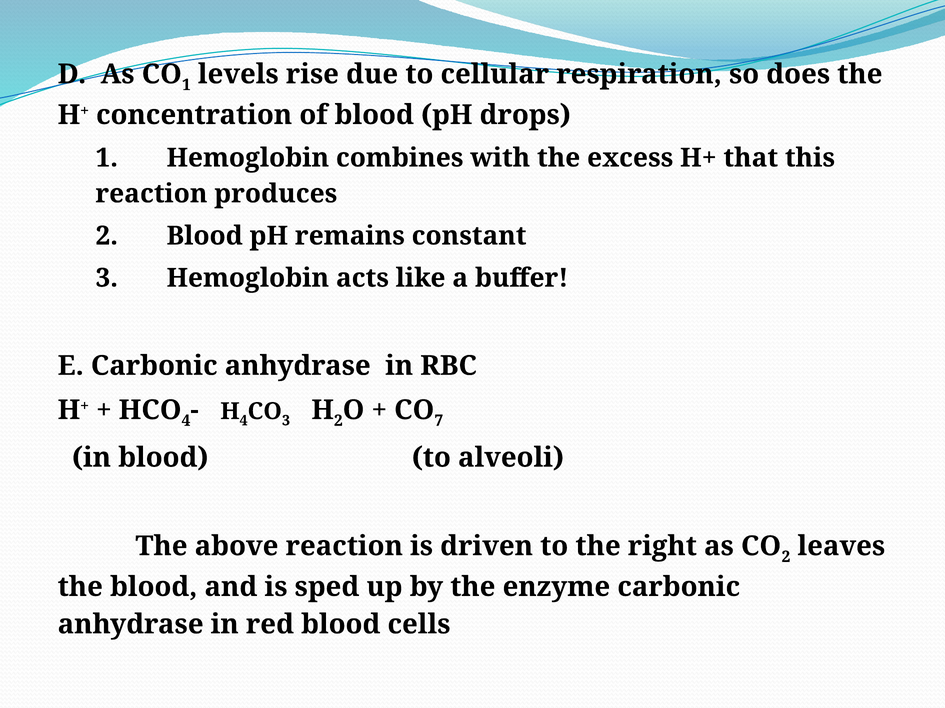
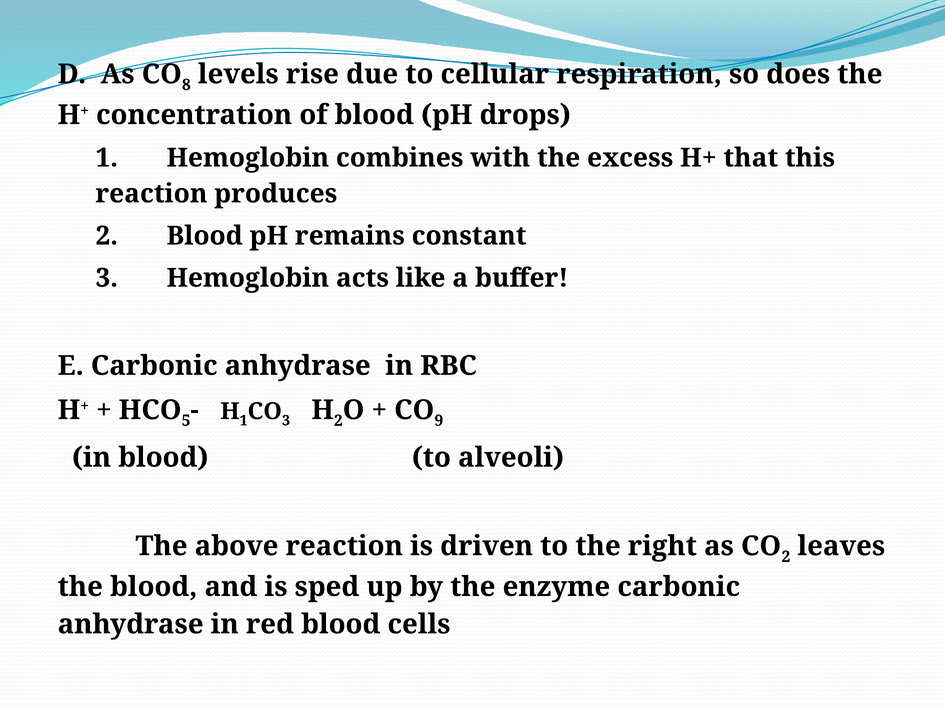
1 at (186, 85): 1 -> 8
7: 7 -> 9
4 at (186, 421): 4 -> 5
4 at (244, 421): 4 -> 1
